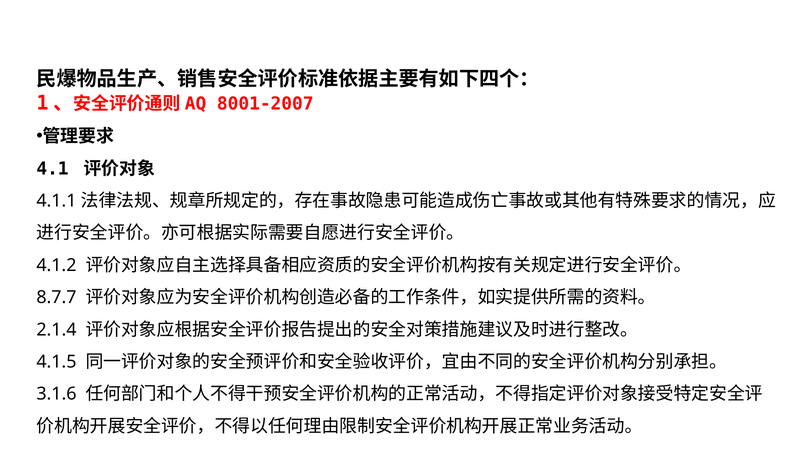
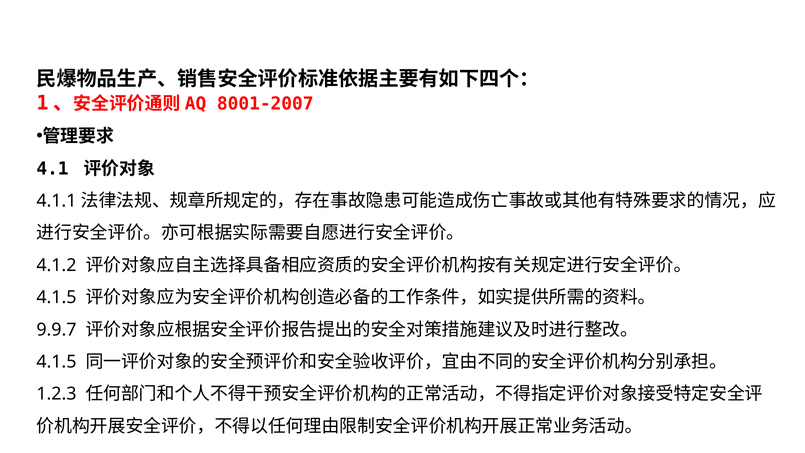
8.7.7 at (56, 297): 8.7.7 -> 4.1.5
2.1.4: 2.1.4 -> 9.9.7
3.1.6: 3.1.6 -> 1.2.3
